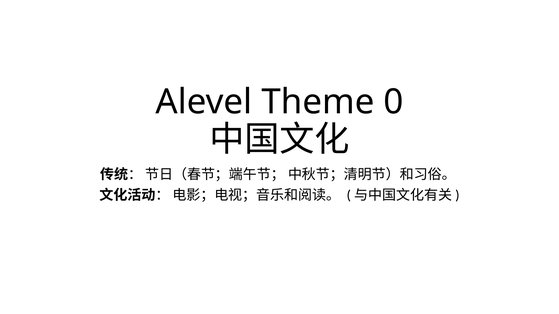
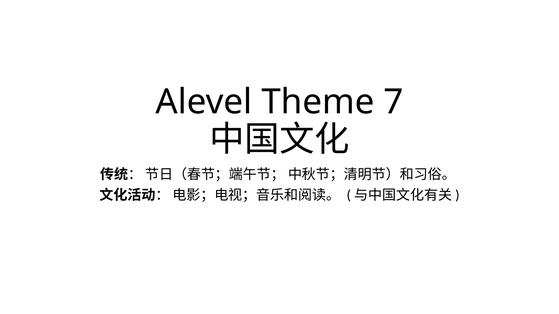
0: 0 -> 7
